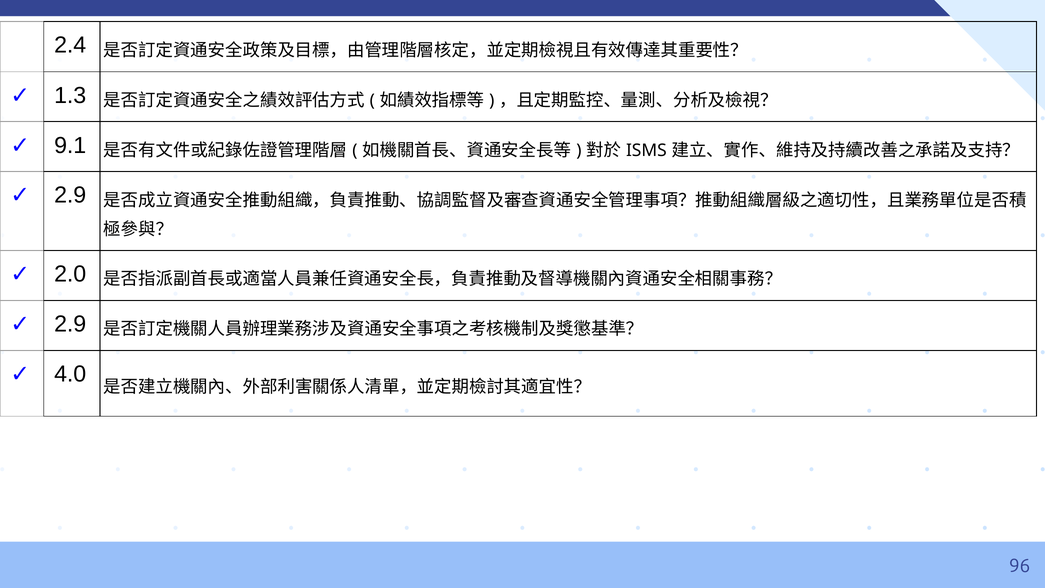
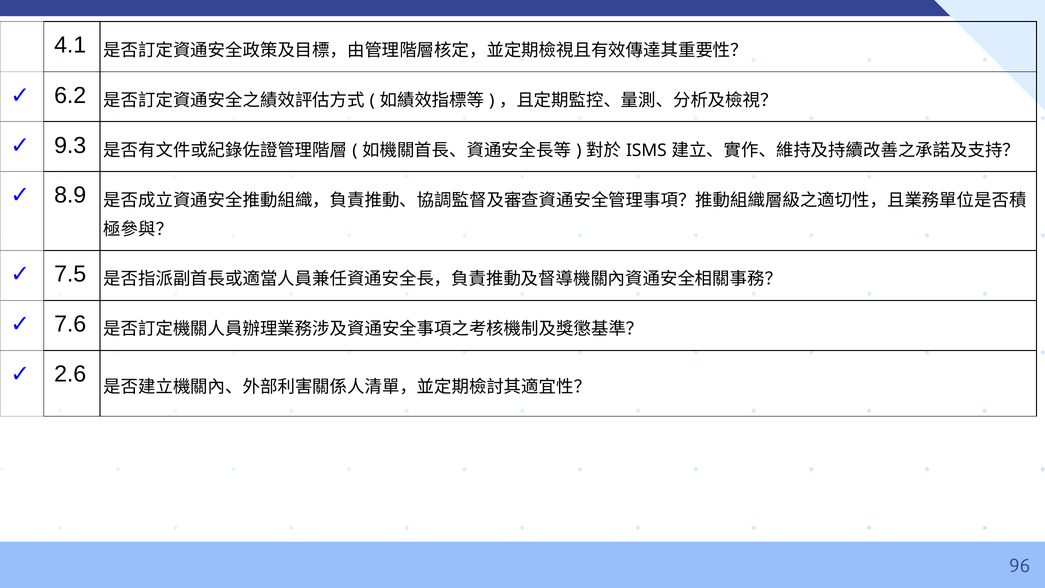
2.4: 2.4 -> 4.1
1.3: 1.3 -> 6.2
9.1: 9.1 -> 9.3
2.9 at (70, 195): 2.9 -> 8.9
2.0: 2.0 -> 7.5
2.9 at (70, 324): 2.9 -> 7.6
4.0: 4.0 -> 2.6
